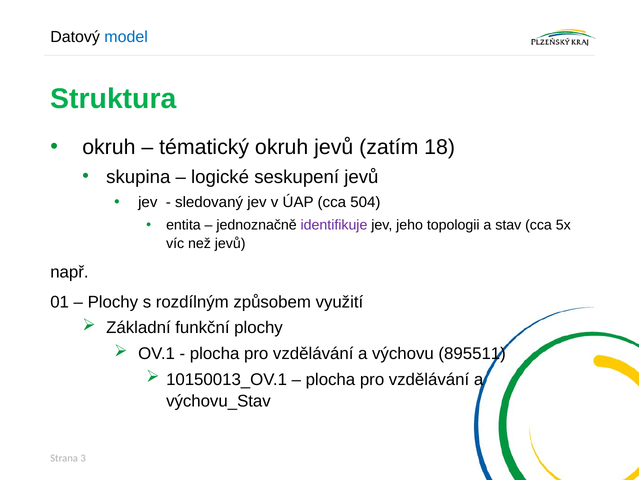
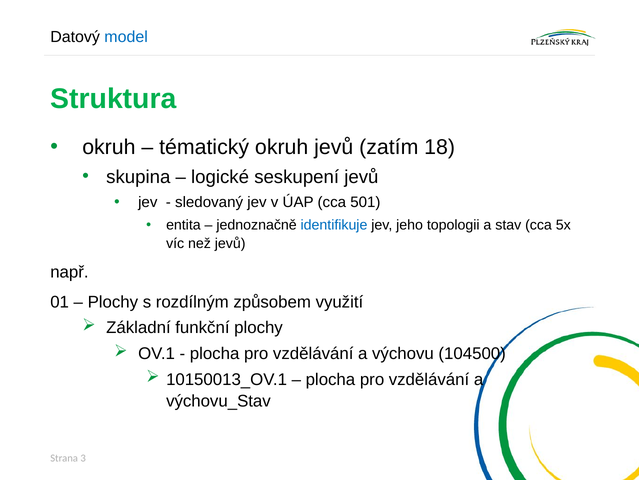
504: 504 -> 501
identifikuje colour: purple -> blue
895511: 895511 -> 104500
